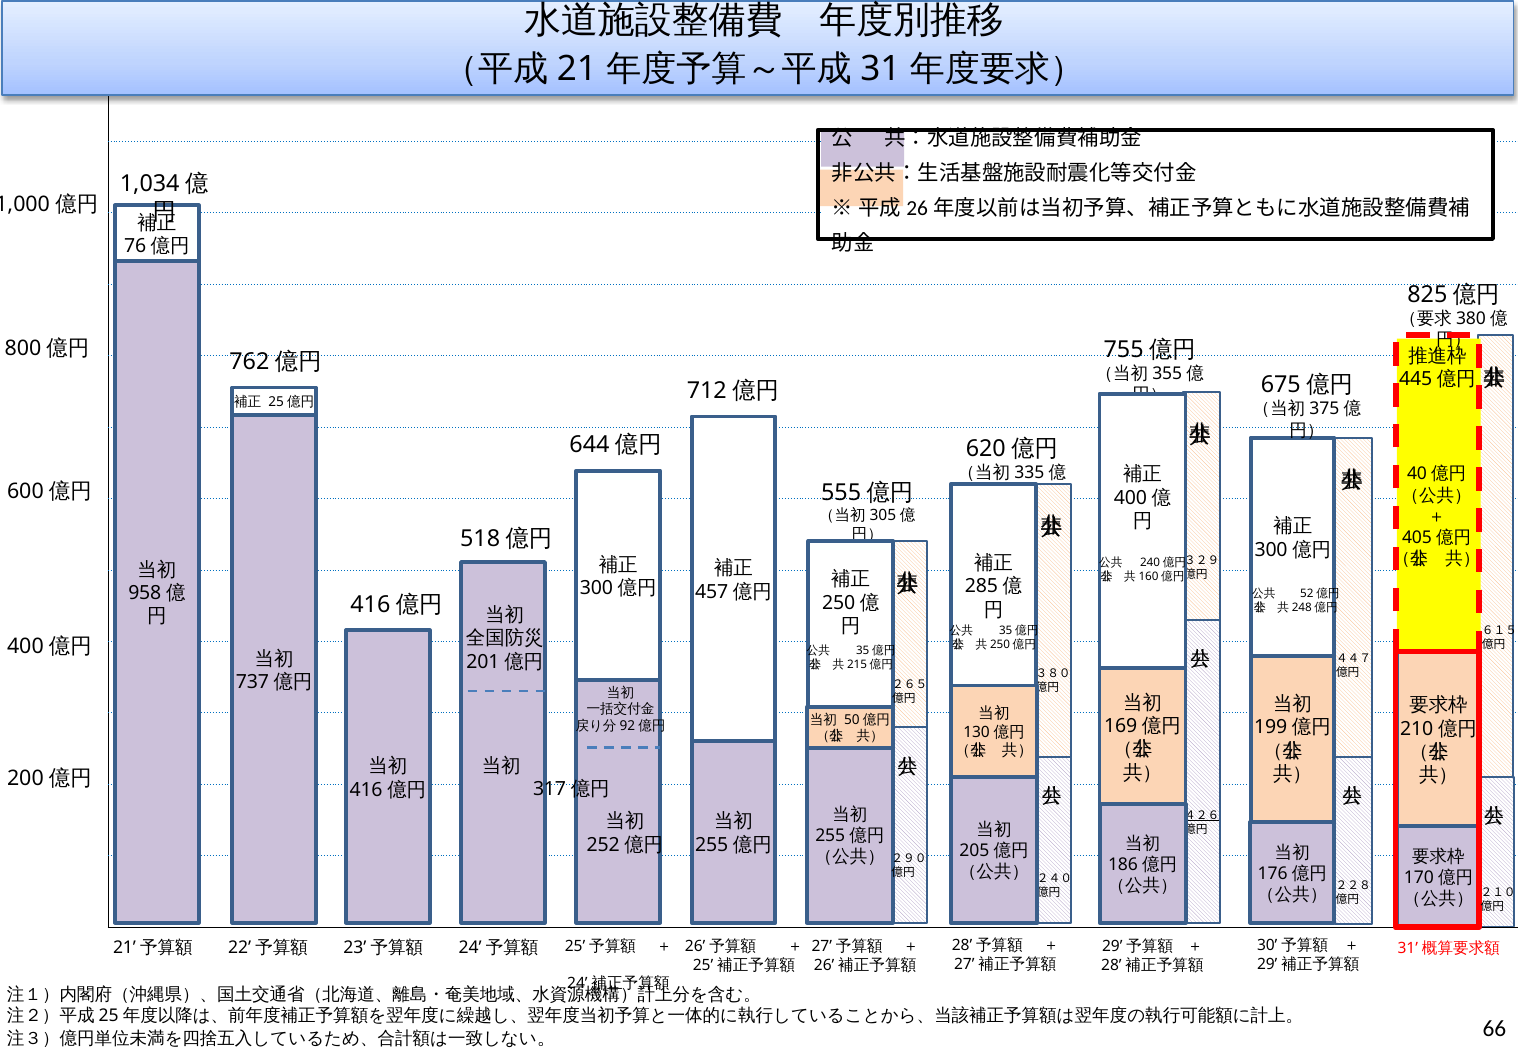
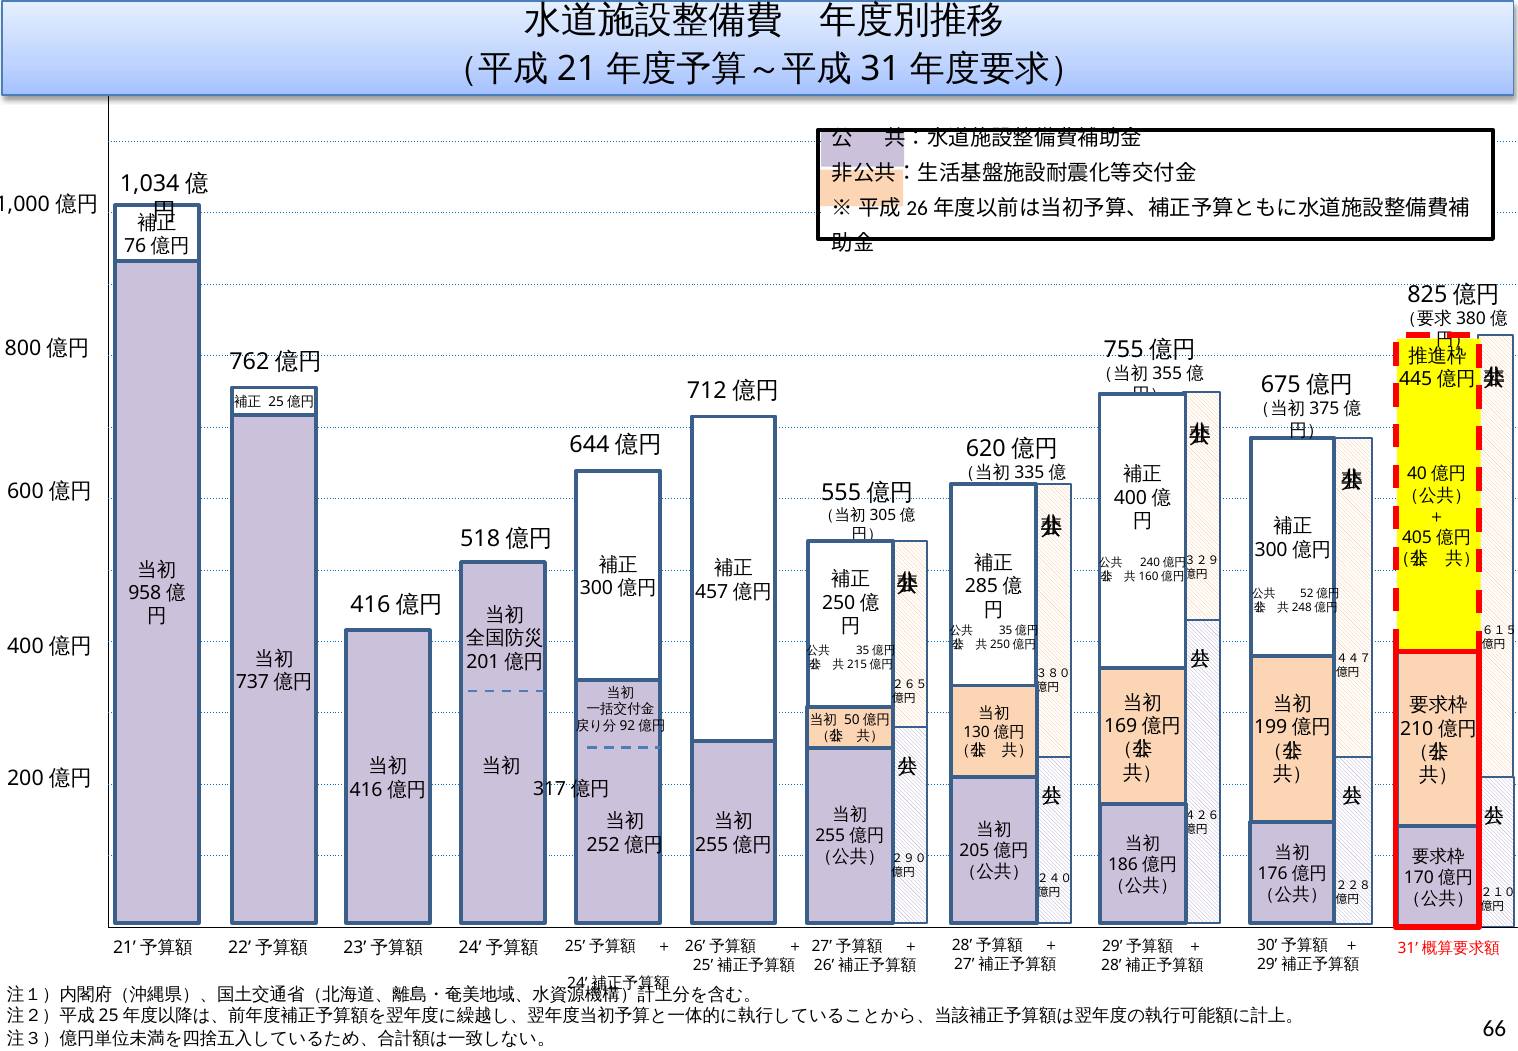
４２６ underline: present -> none
